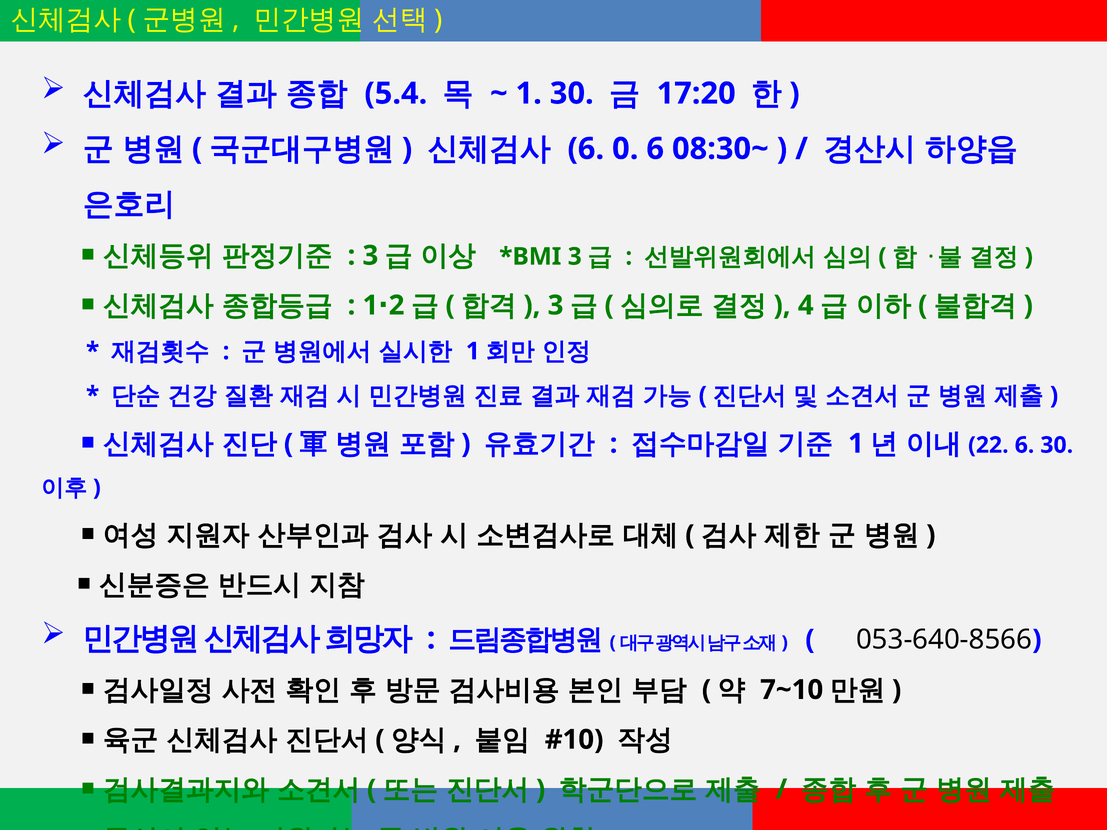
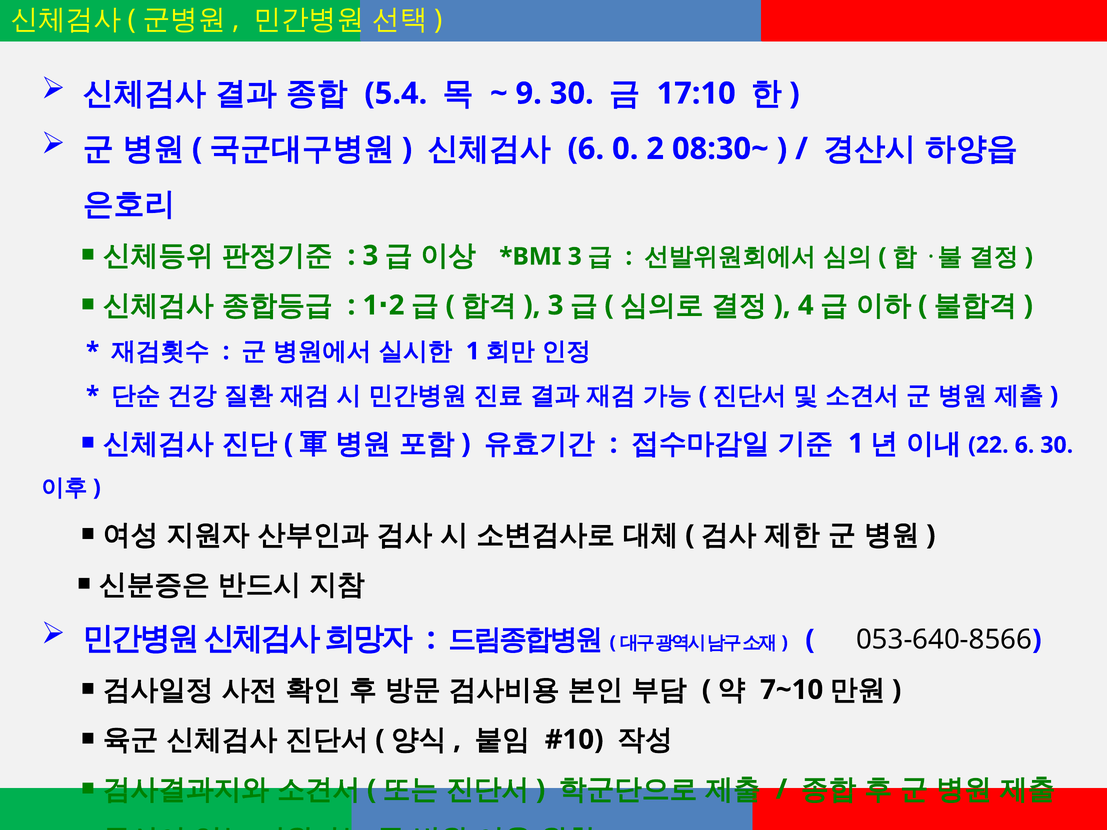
1 at (529, 93): 1 -> 9
17:20: 17:20 -> 17:10
0 6: 6 -> 2
